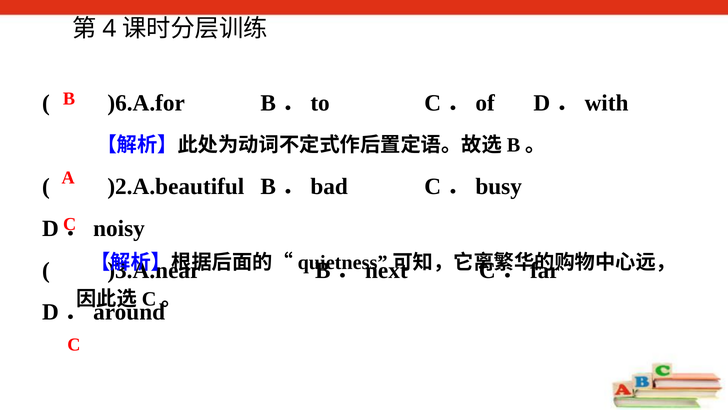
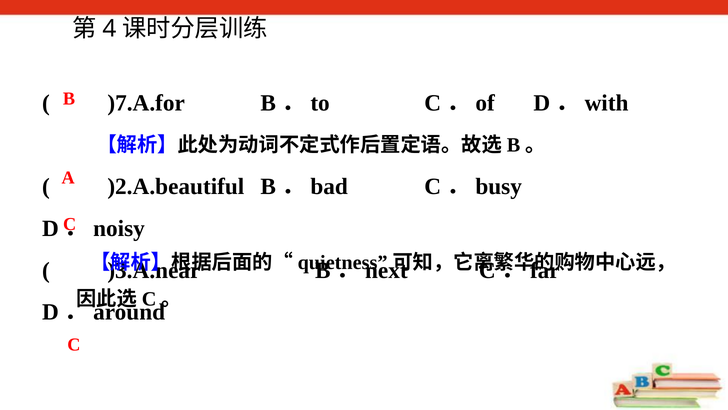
)6.A.for: )6.A.for -> )7.A.for
